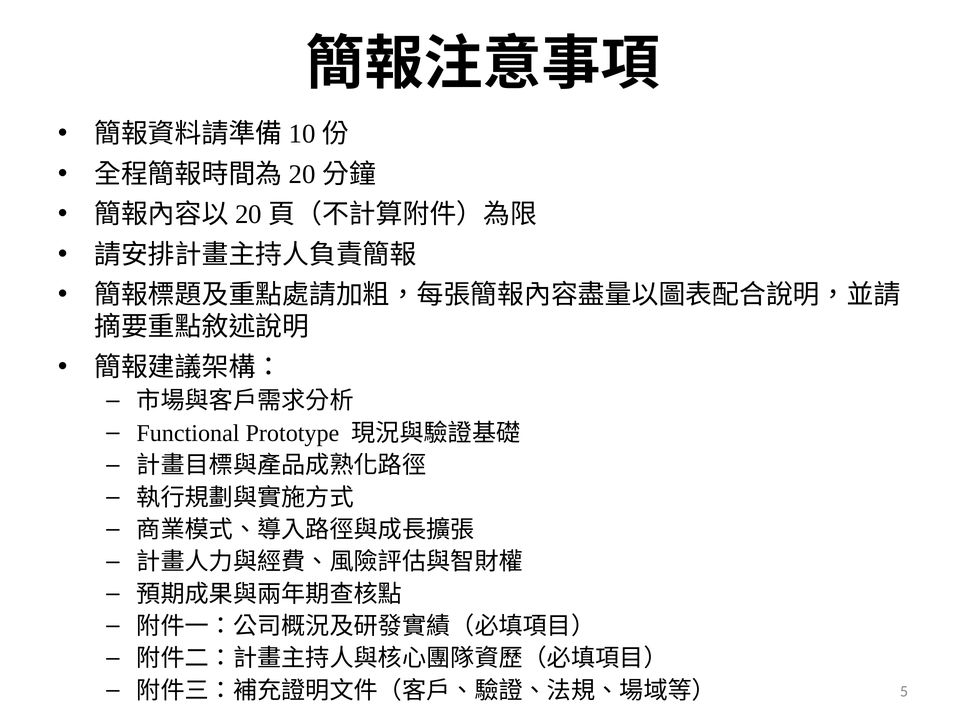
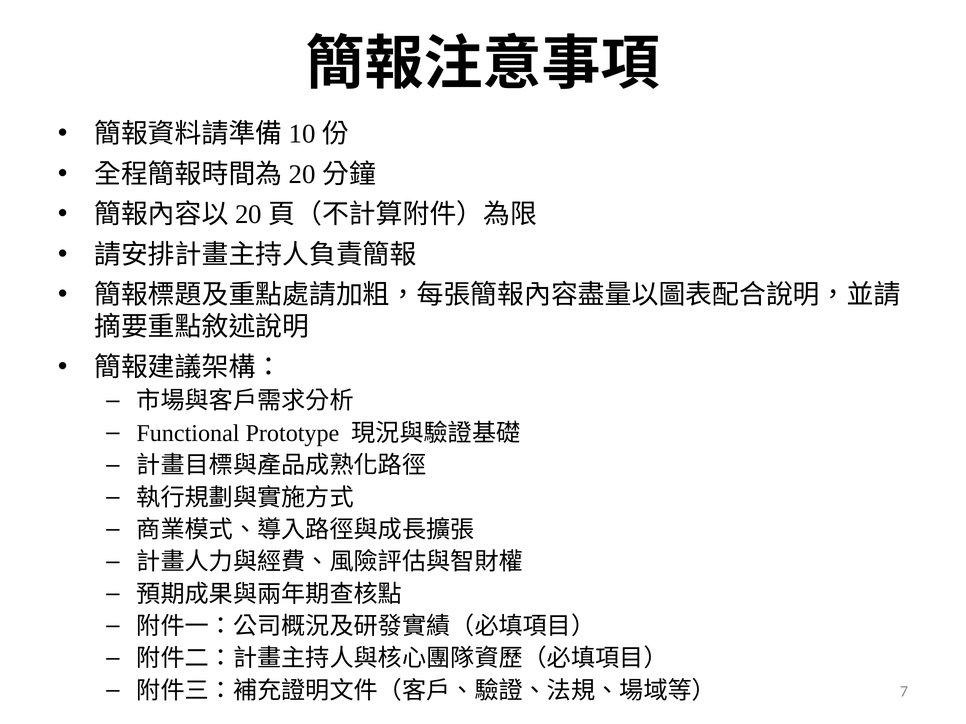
5: 5 -> 7
